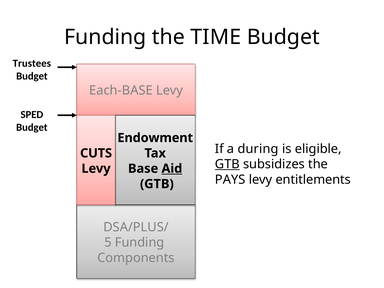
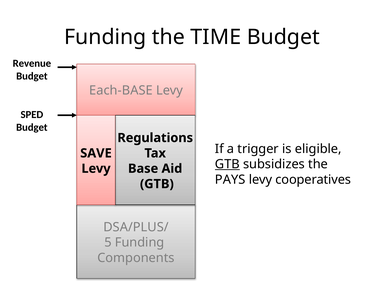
Trustees: Trustees -> Revenue
Endowment: Endowment -> Regulations
during: during -> trigger
CUTS: CUTS -> SAVE
Aid underline: present -> none
entitlements: entitlements -> cooperatives
